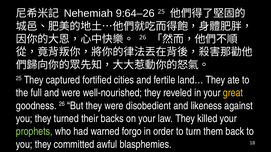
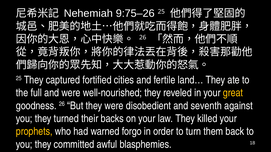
9:64–26: 9:64–26 -> 9:75–26
likeness: likeness -> seventh
prophets colour: light green -> yellow
